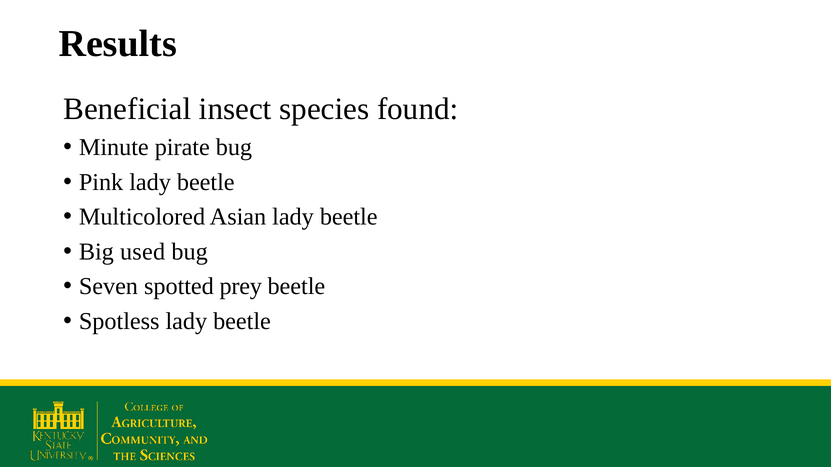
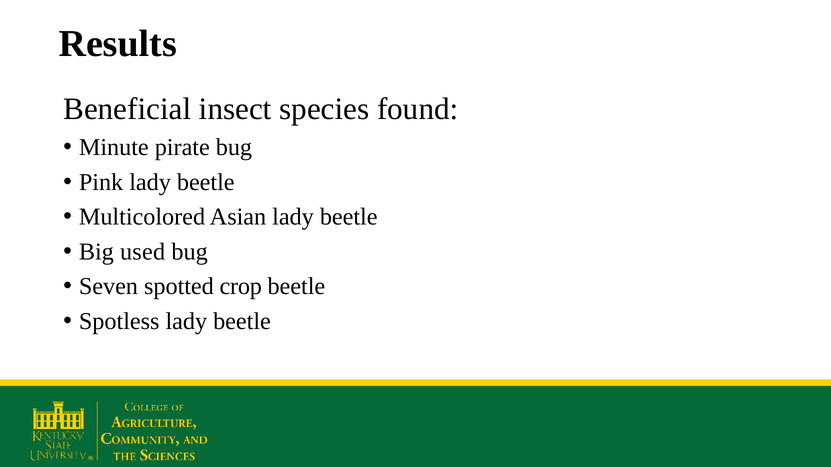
prey: prey -> crop
